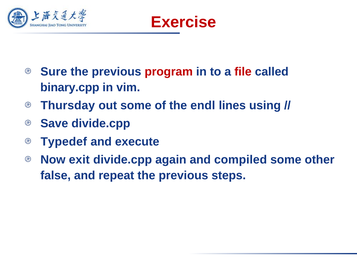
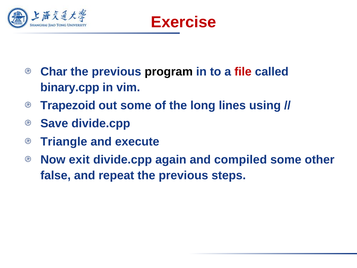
Sure: Sure -> Char
program colour: red -> black
Thursday: Thursday -> Trapezoid
endl: endl -> long
Typedef: Typedef -> Triangle
